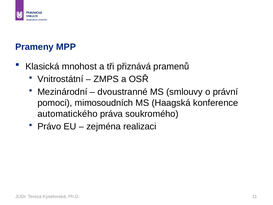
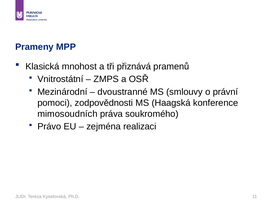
mimosoudních: mimosoudních -> zodpovědnosti
automatického: automatického -> mimosoudních
